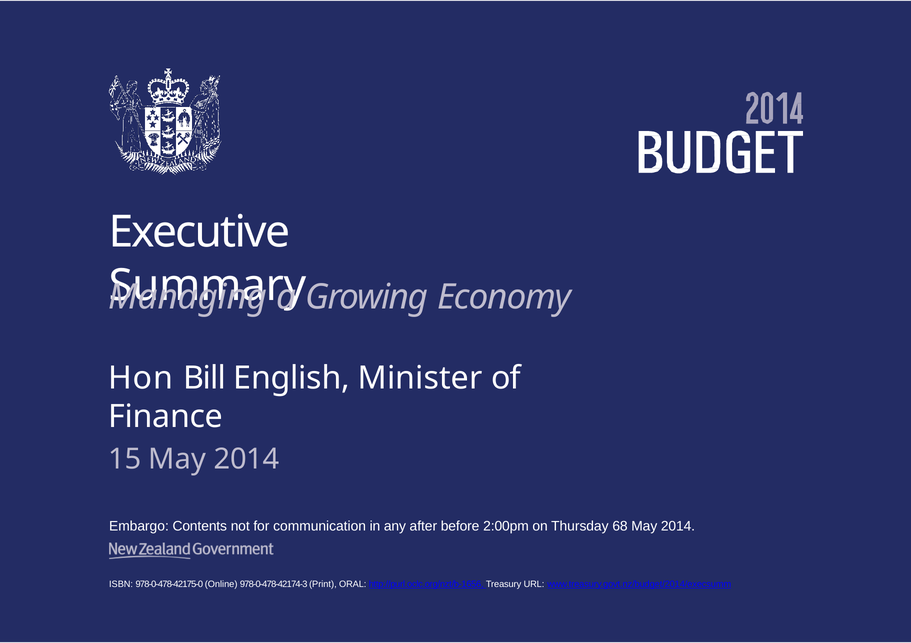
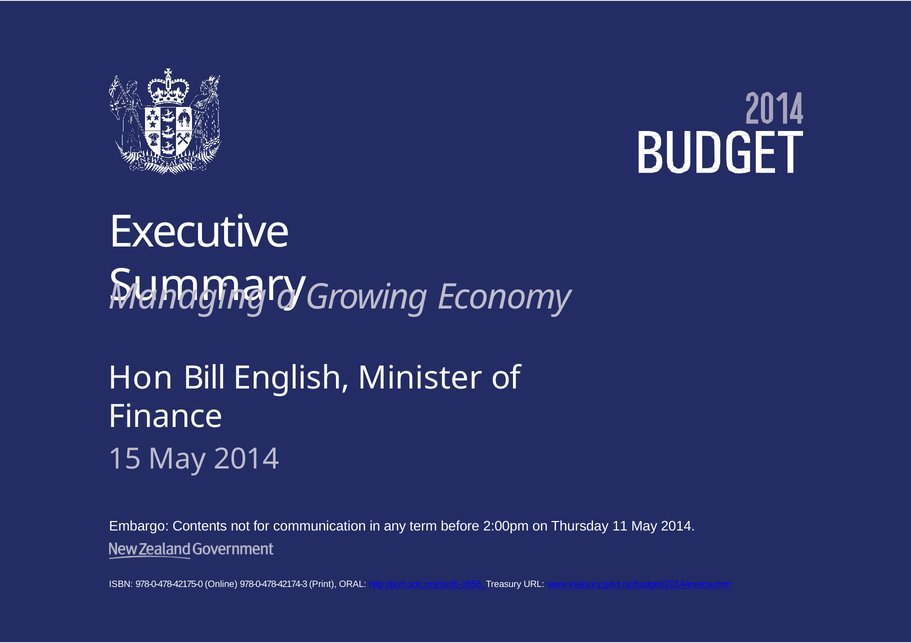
after: after -> term
68: 68 -> 11
